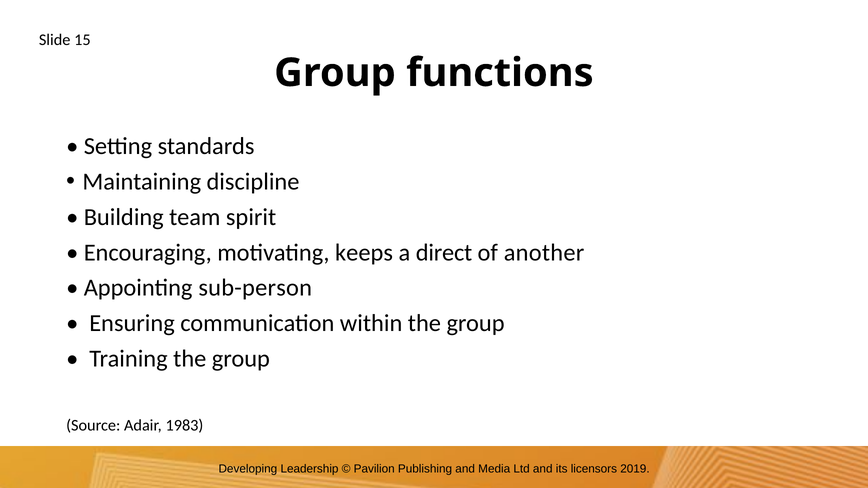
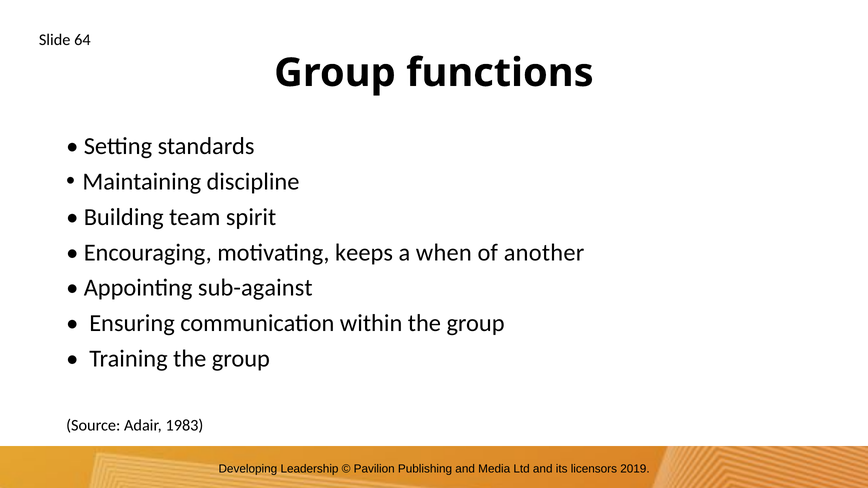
15: 15 -> 64
direct: direct -> when
sub-person: sub-person -> sub-against
